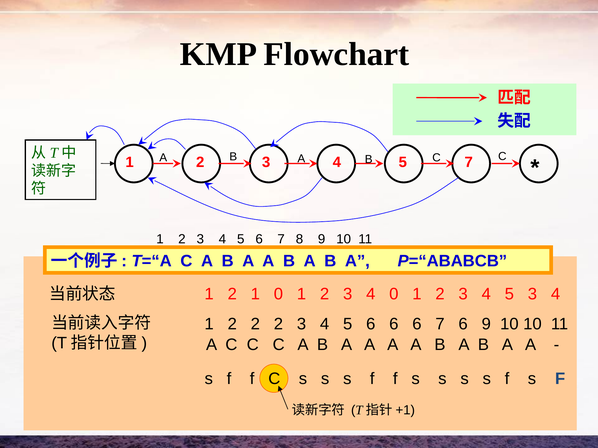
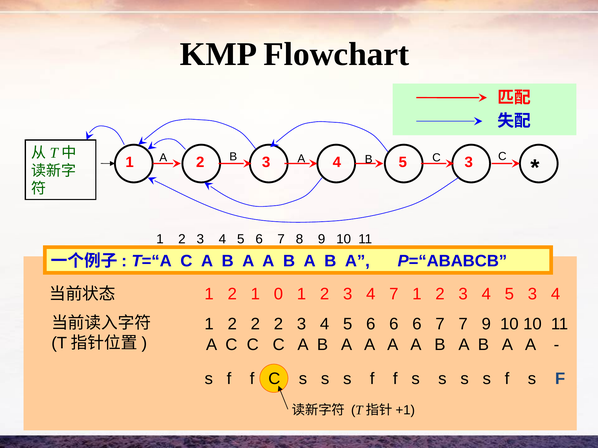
1 7: 7 -> 3
4 0: 0 -> 7
7 6: 6 -> 7
